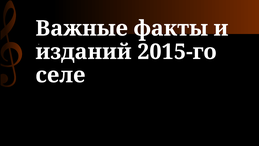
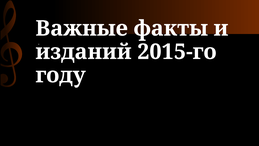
селе: селе -> году
